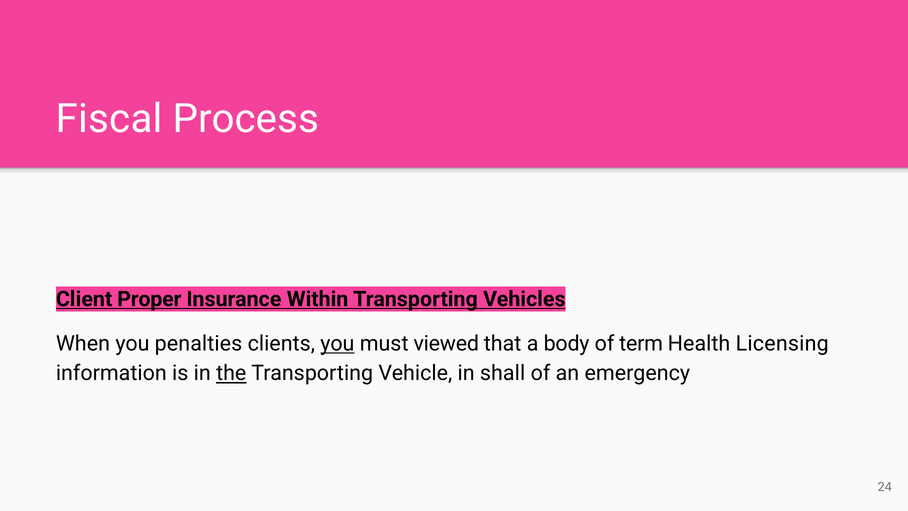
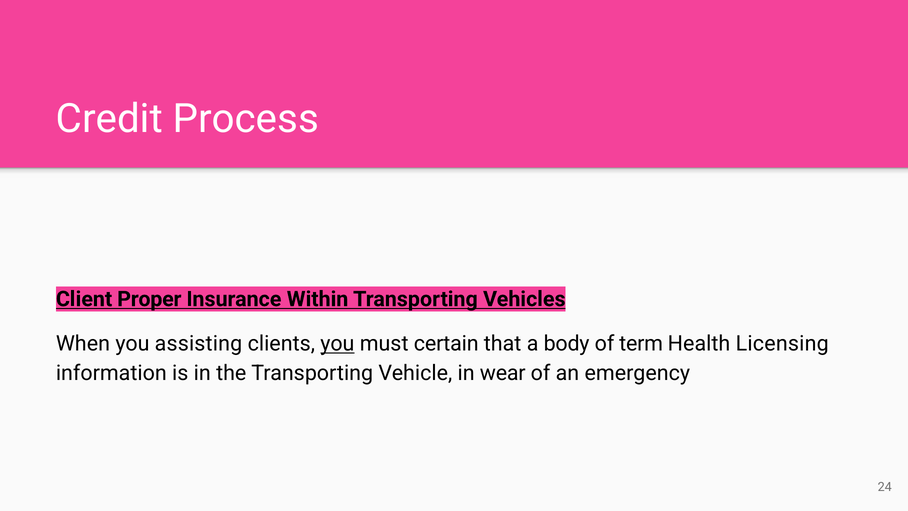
Fiscal: Fiscal -> Credit
penalties: penalties -> assisting
viewed: viewed -> certain
the underline: present -> none
shall: shall -> wear
